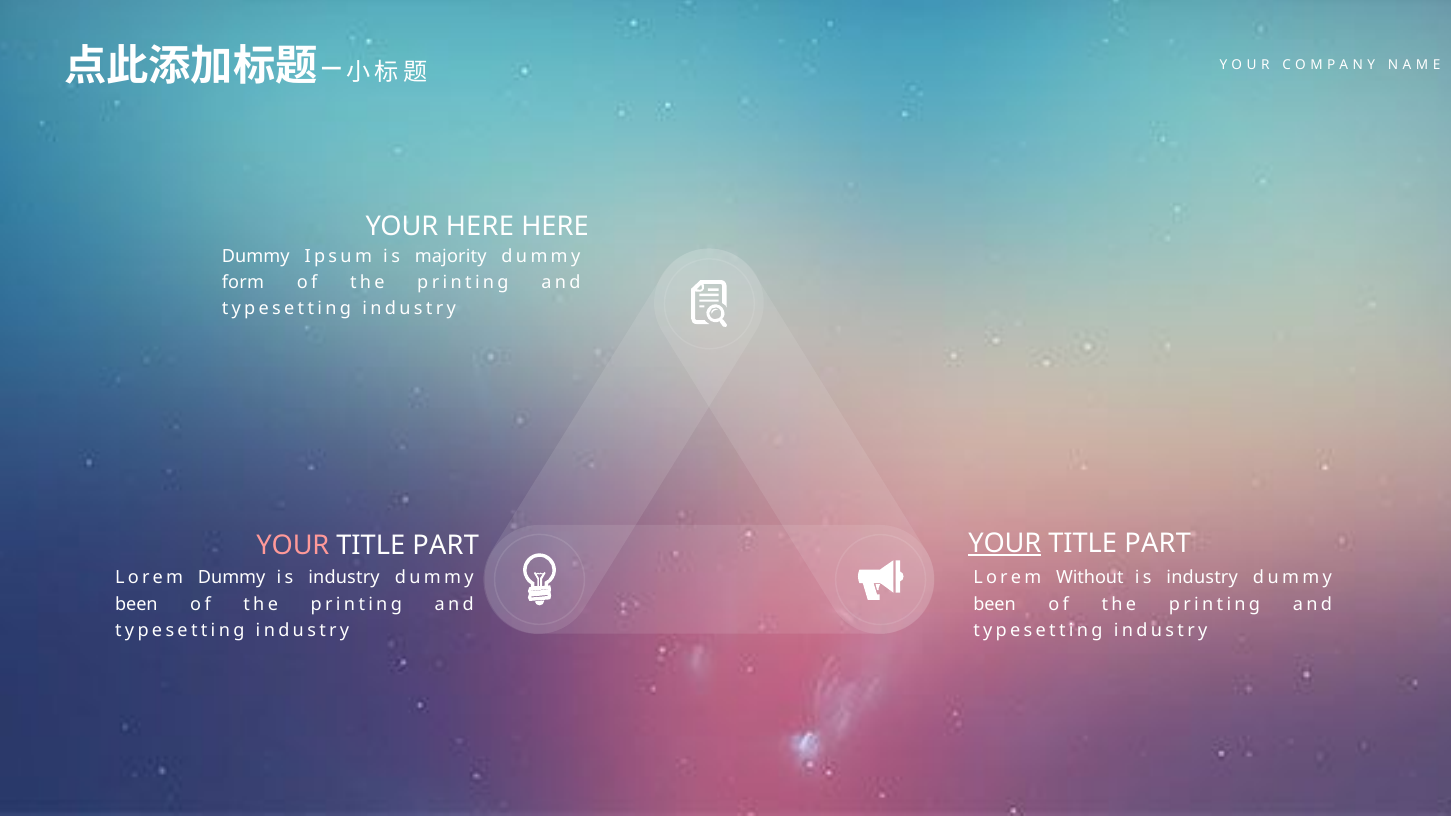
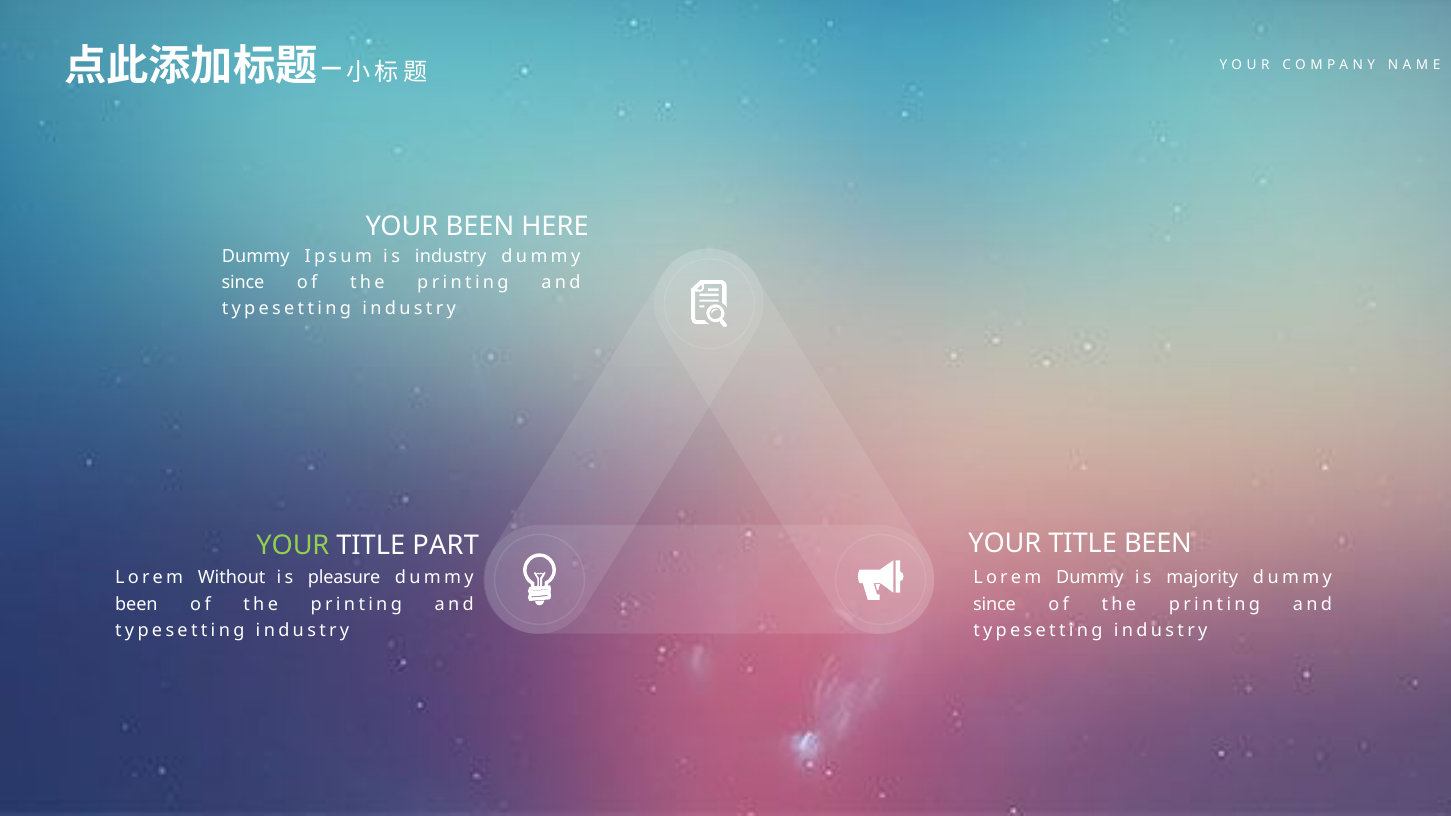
YOUR HERE: HERE -> BEEN
is majority: majority -> industry
form at (243, 282): form -> since
YOUR at (1005, 544) underline: present -> none
PART at (1158, 544): PART -> BEEN
YOUR at (293, 546) colour: pink -> light green
Lorem Dummy: Dummy -> Without
industry at (344, 578): industry -> pleasure
Lorem Without: Without -> Dummy
industry at (1202, 578): industry -> majority
been at (995, 604): been -> since
